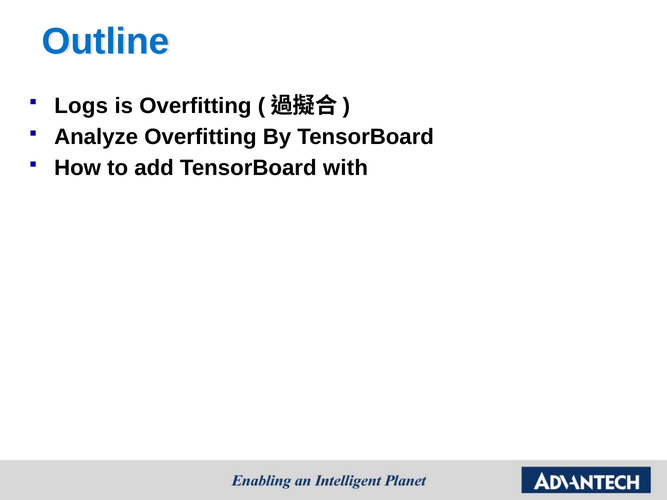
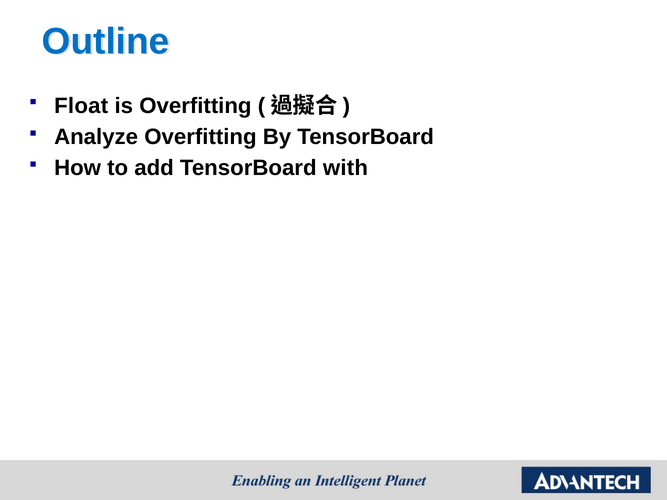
Logs: Logs -> Float
